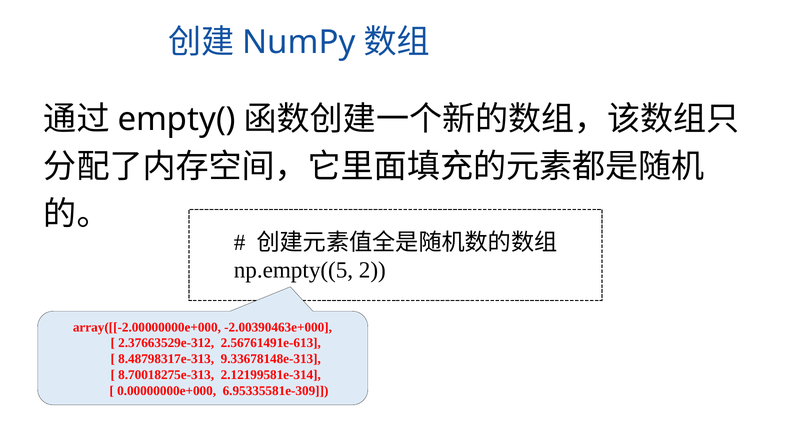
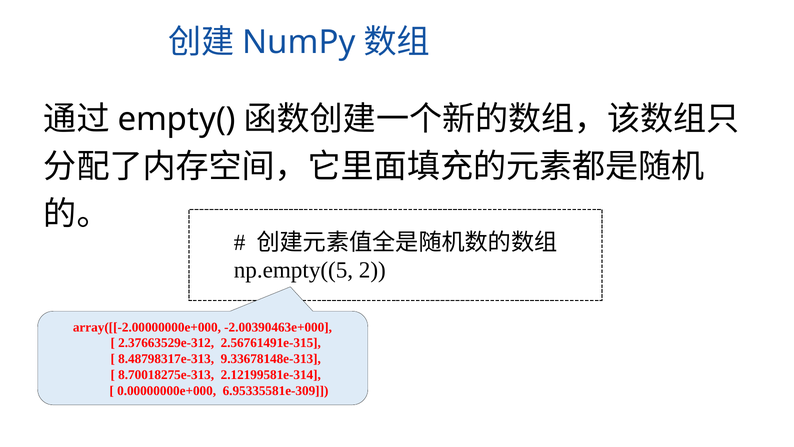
2.56761491e-613: 2.56761491e-613 -> 2.56761491e-315
